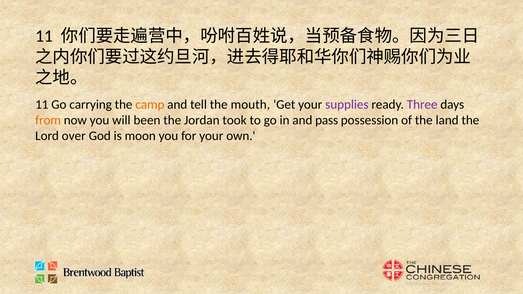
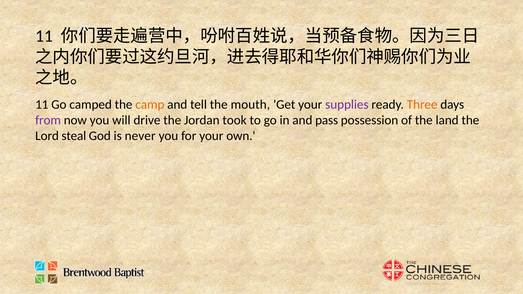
carrying: carrying -> camped
Three colour: purple -> orange
from colour: orange -> purple
been: been -> drive
over: over -> steal
moon: moon -> never
